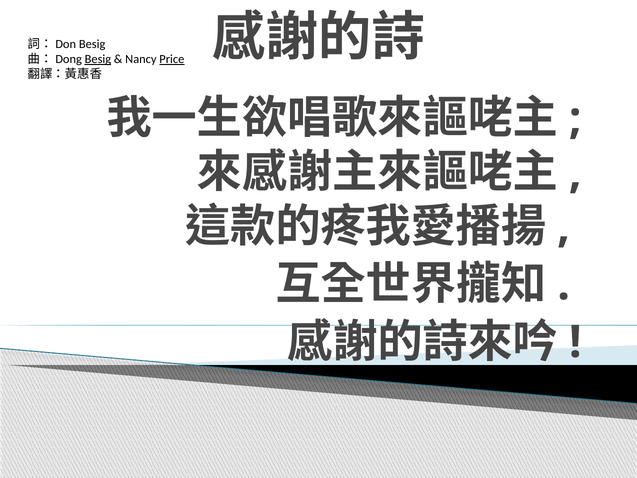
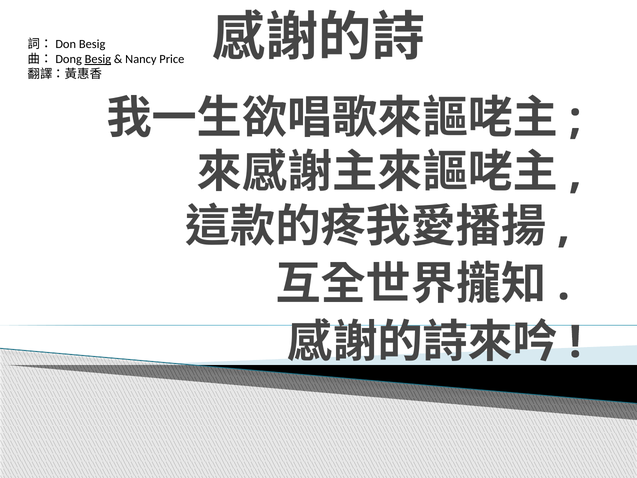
Price underline: present -> none
